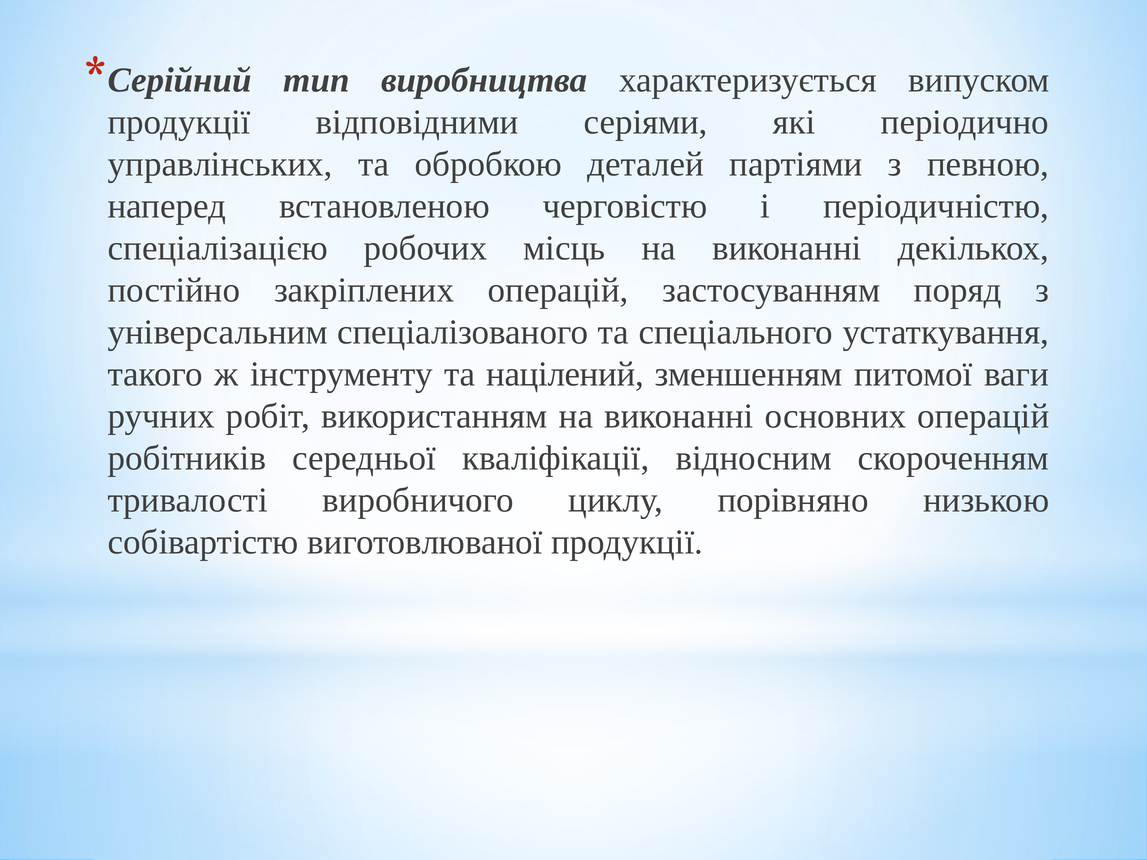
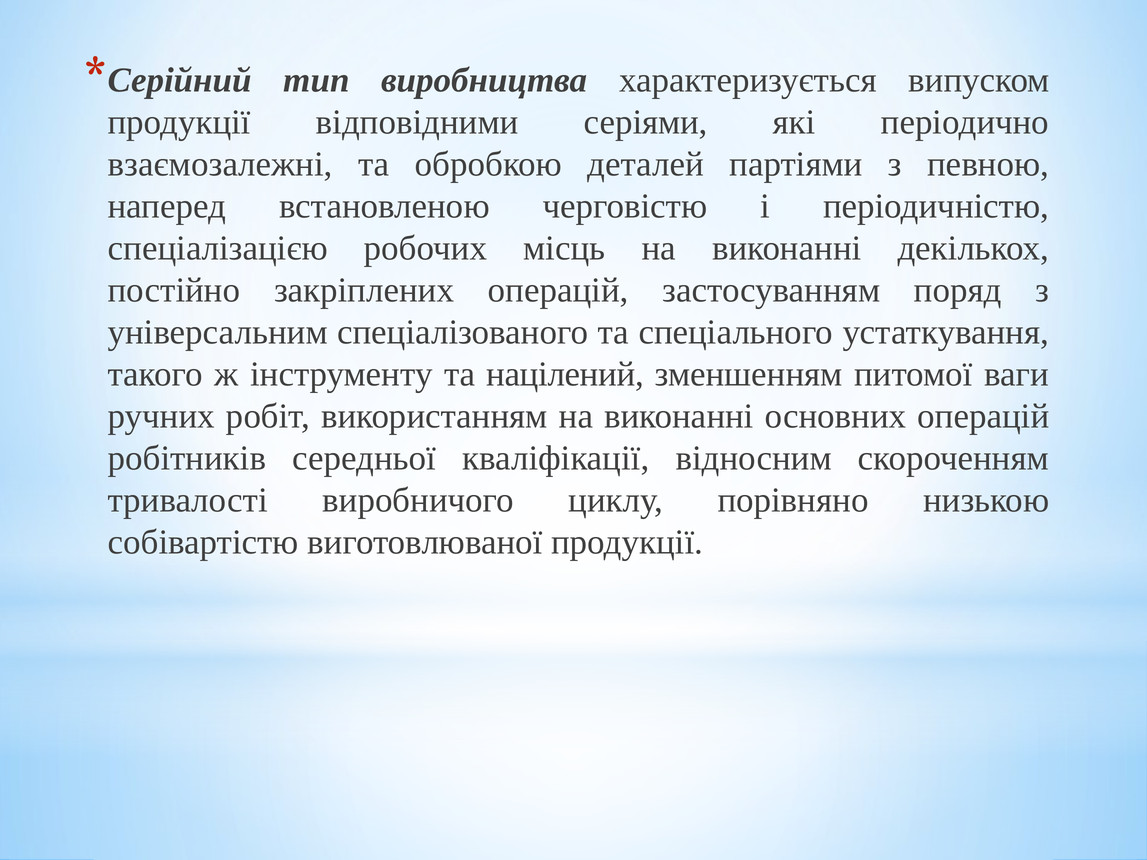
управлінських: управлінських -> взаємозалежні
